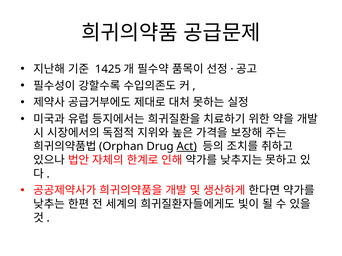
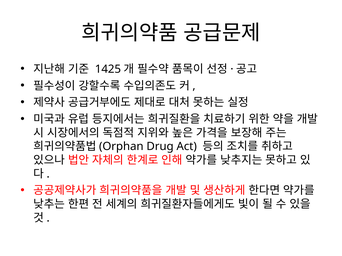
Act underline: present -> none
